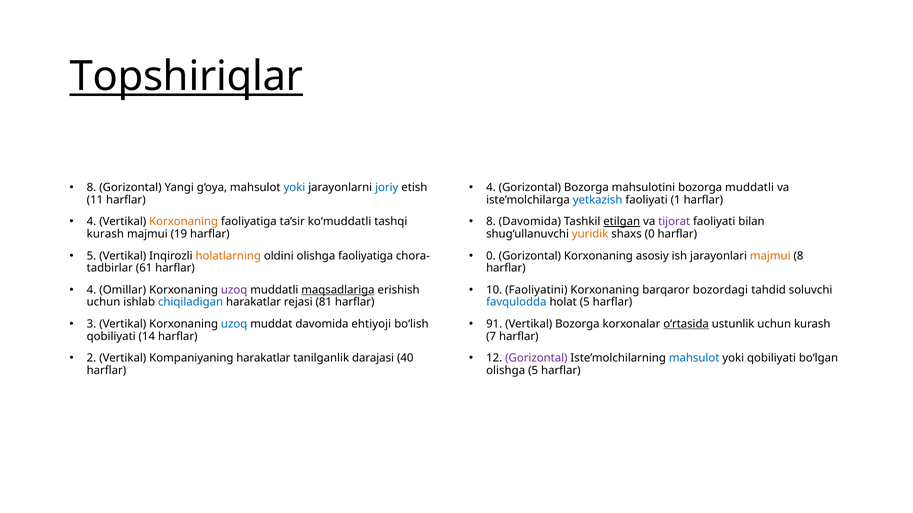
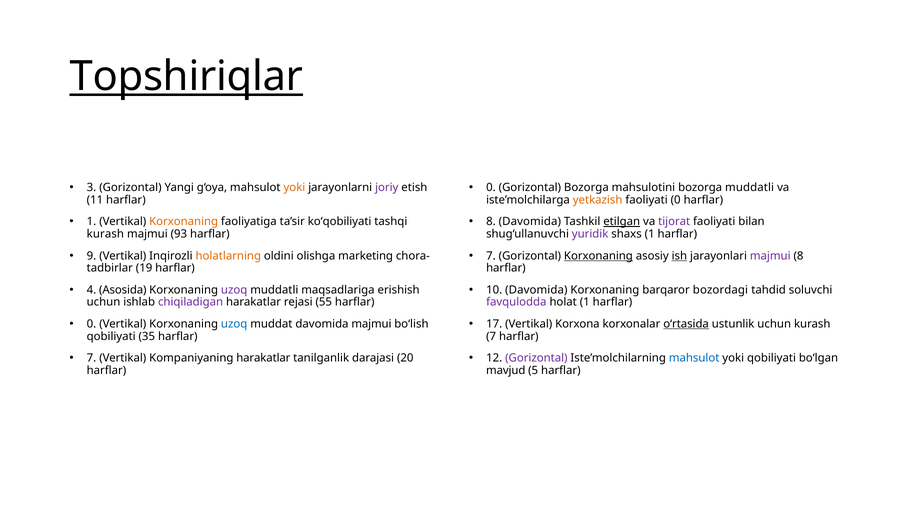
8 at (92, 188): 8 -> 3
yoki at (294, 188) colour: blue -> orange
joriy colour: blue -> purple
4 at (491, 188): 4 -> 0
yetkazish colour: blue -> orange
faoliyati 1: 1 -> 0
4 at (92, 222): 4 -> 1
ko‘muddatli: ko‘muddatli -> ko‘qobiliyati
19: 19 -> 93
yuridik colour: orange -> purple
shaxs 0: 0 -> 1
5 at (92, 256): 5 -> 9
olishga faoliyatiga: faoliyatiga -> marketing
0 at (491, 256): 0 -> 7
Korxonaning at (598, 256) underline: none -> present
ish underline: none -> present
majmui at (770, 256) colour: orange -> purple
61: 61 -> 19
Omillar: Omillar -> Asosida
maqsadlariga underline: present -> none
10 Faoliyatini: Faoliyatini -> Davomida
chiqiladigan colour: blue -> purple
81: 81 -> 55
favqulodda colour: blue -> purple
holat 5: 5 -> 1
3 at (92, 324): 3 -> 0
davomida ehtiyoji: ehtiyoji -> majmui
91: 91 -> 17
Vertikal Bozorga: Bozorga -> Korxona
14: 14 -> 35
2 at (92, 359): 2 -> 7
40: 40 -> 20
olishga at (506, 371): olishga -> mavjud
